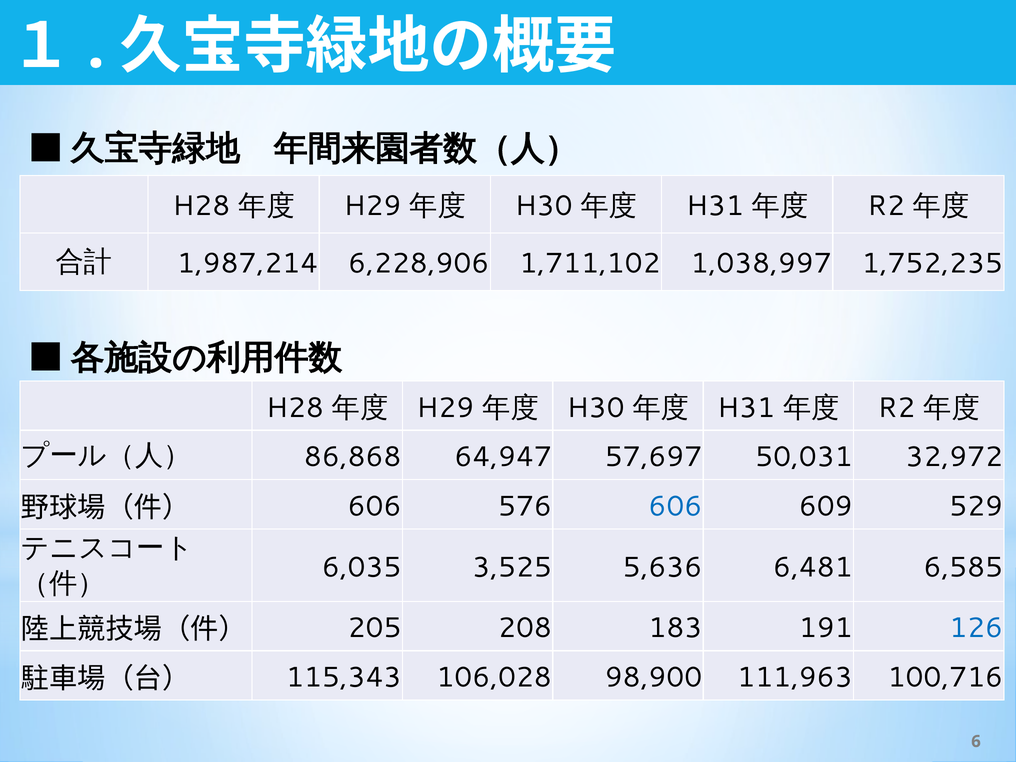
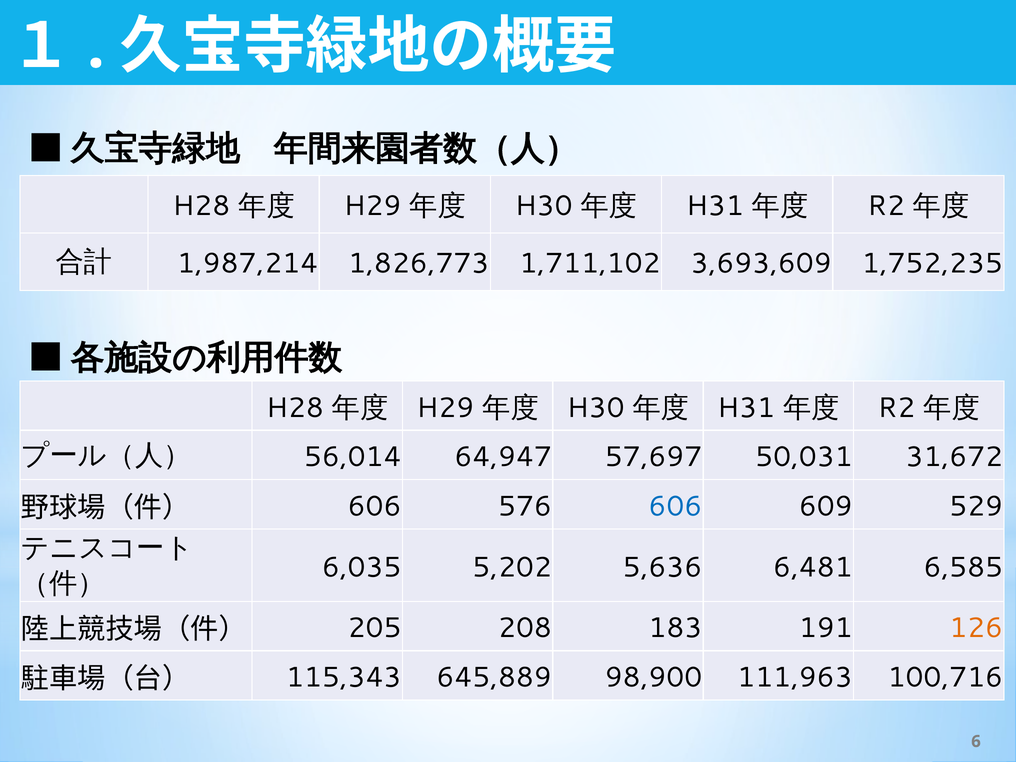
6,228,906: 6,228,906 -> 1,826,773
1,038,997: 1,038,997 -> 3,693,609
86,868: 86,868 -> 56,014
32,972: 32,972 -> 31,672
3,525: 3,525 -> 5,202
126 colour: blue -> orange
106,028: 106,028 -> 645,889
